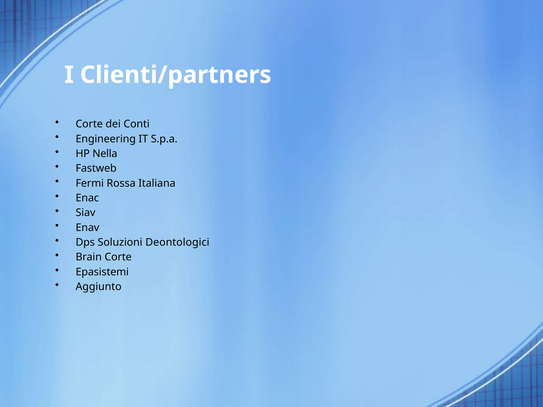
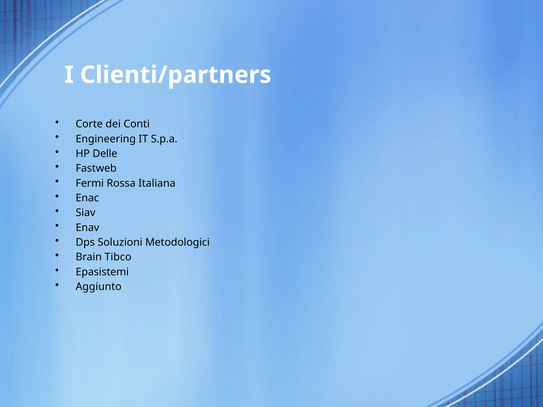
Nella: Nella -> Delle
Deontologici: Deontologici -> Metodologici
Brain Corte: Corte -> Tibco
